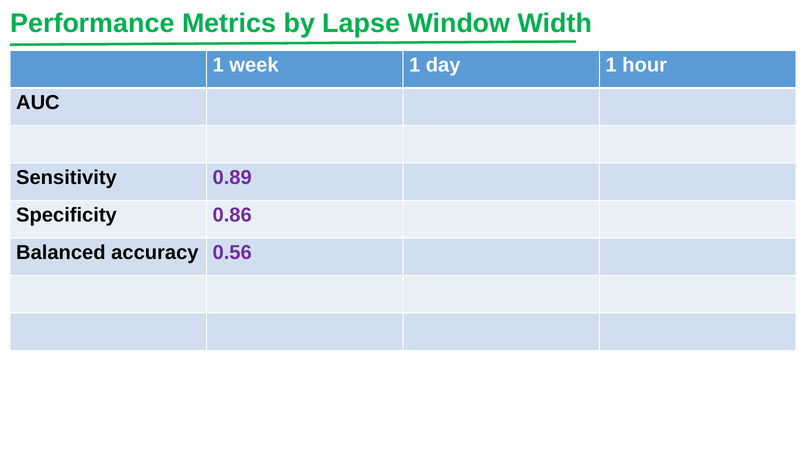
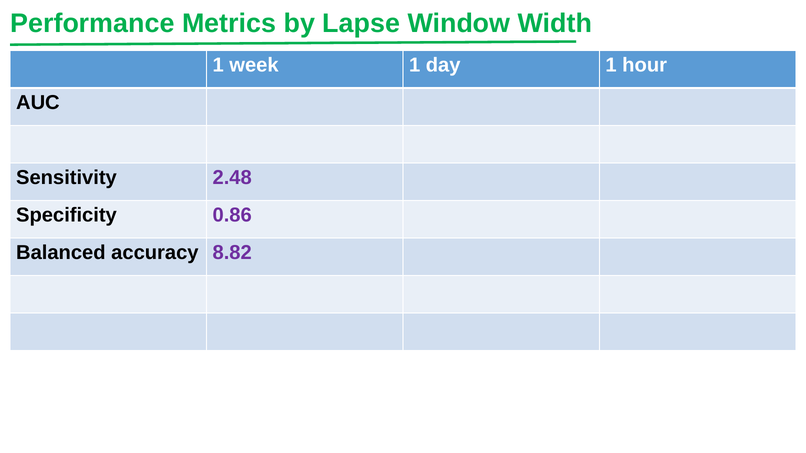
0.89: 0.89 -> 2.48
0.56: 0.56 -> 8.82
